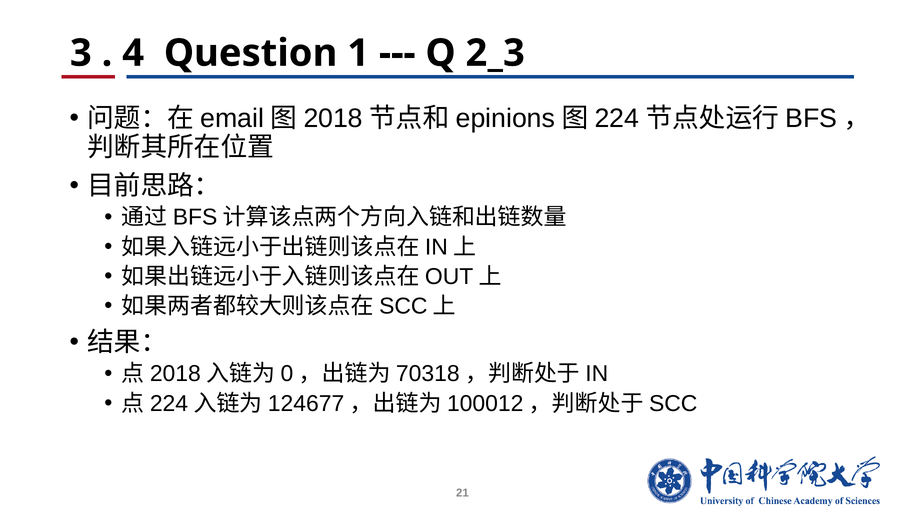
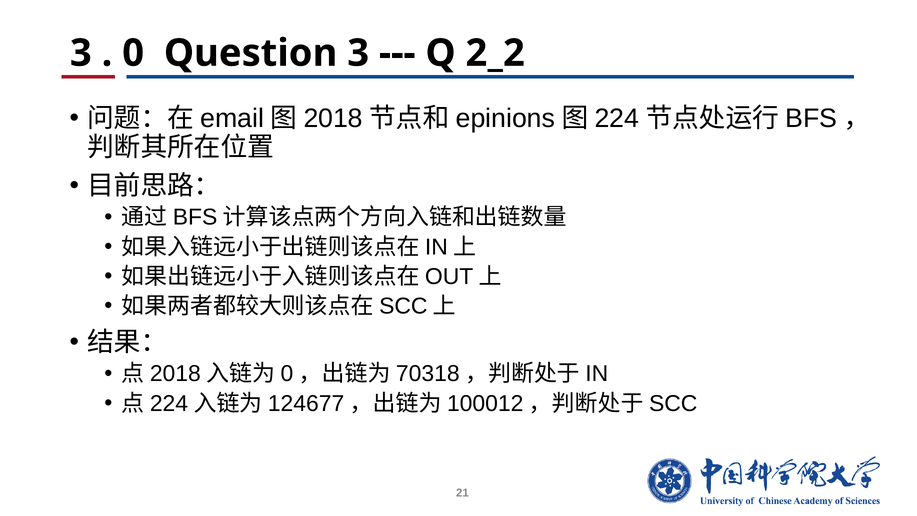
4: 4 -> 0
Question 1: 1 -> 3
2_3: 2_3 -> 2_2
